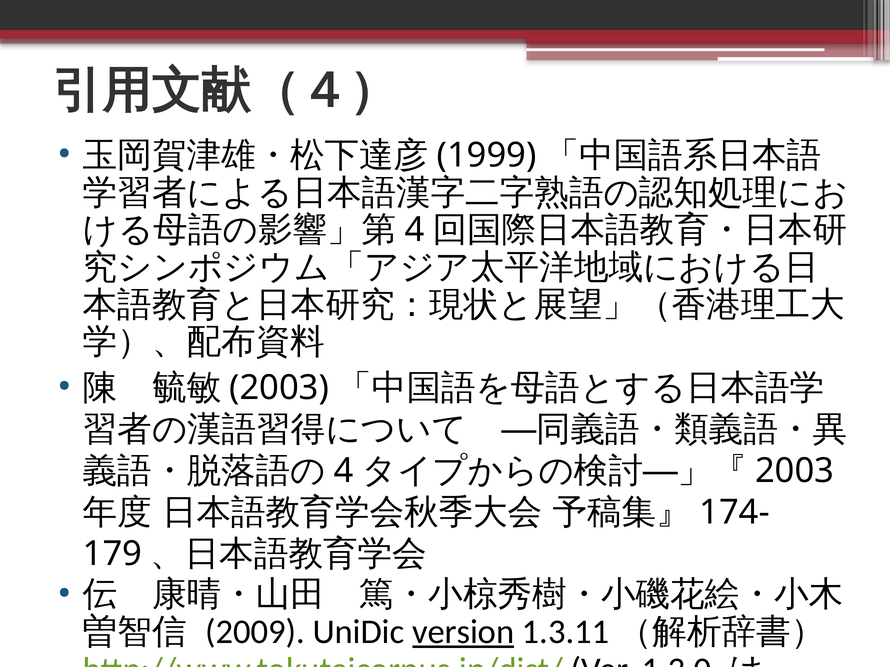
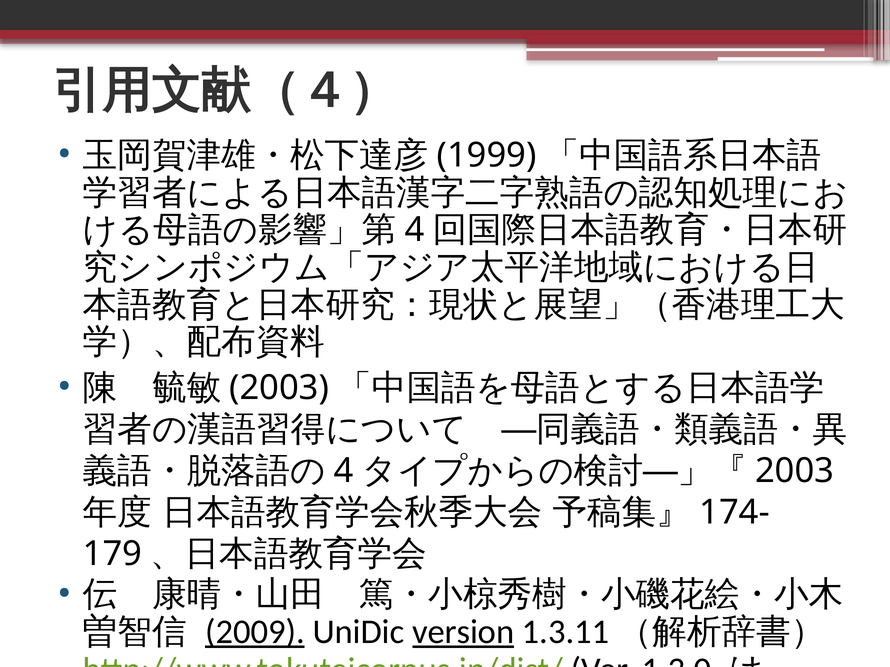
2009 underline: none -> present
